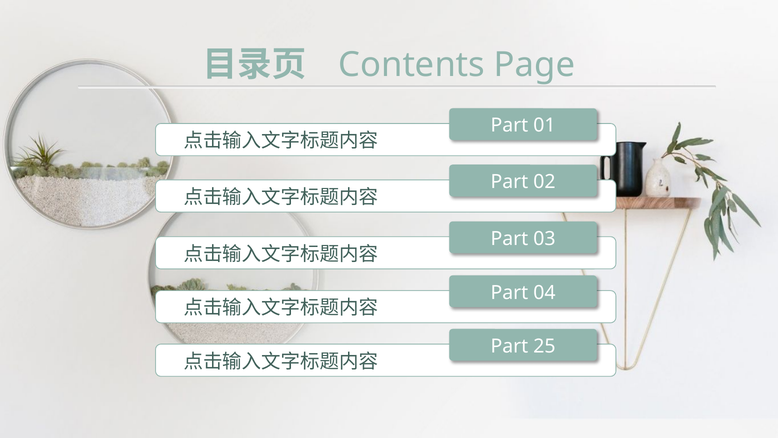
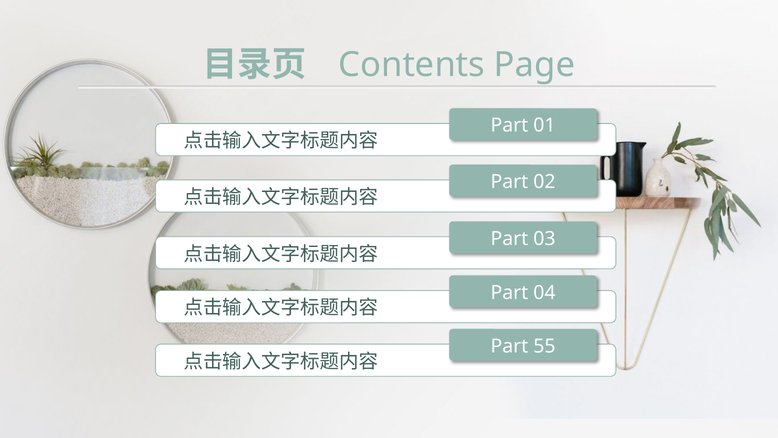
25: 25 -> 55
